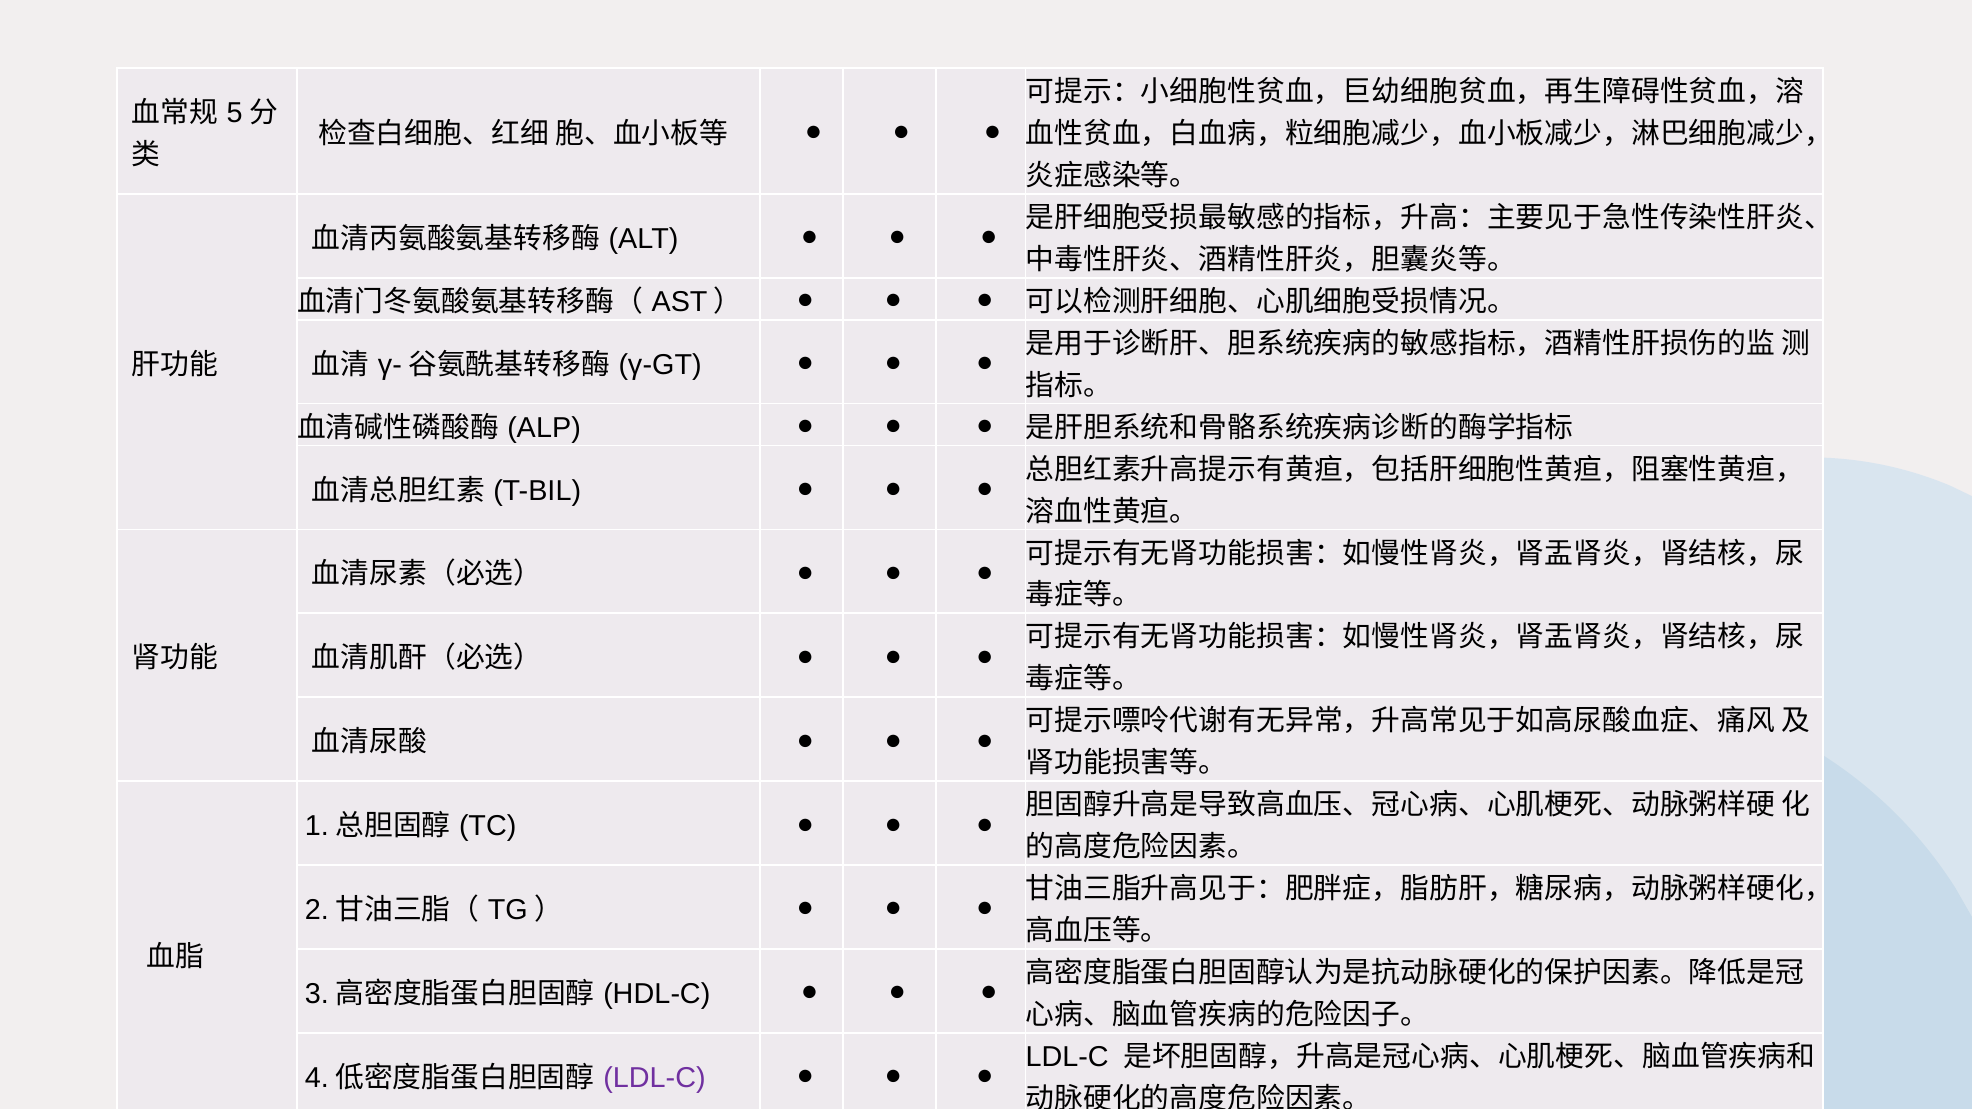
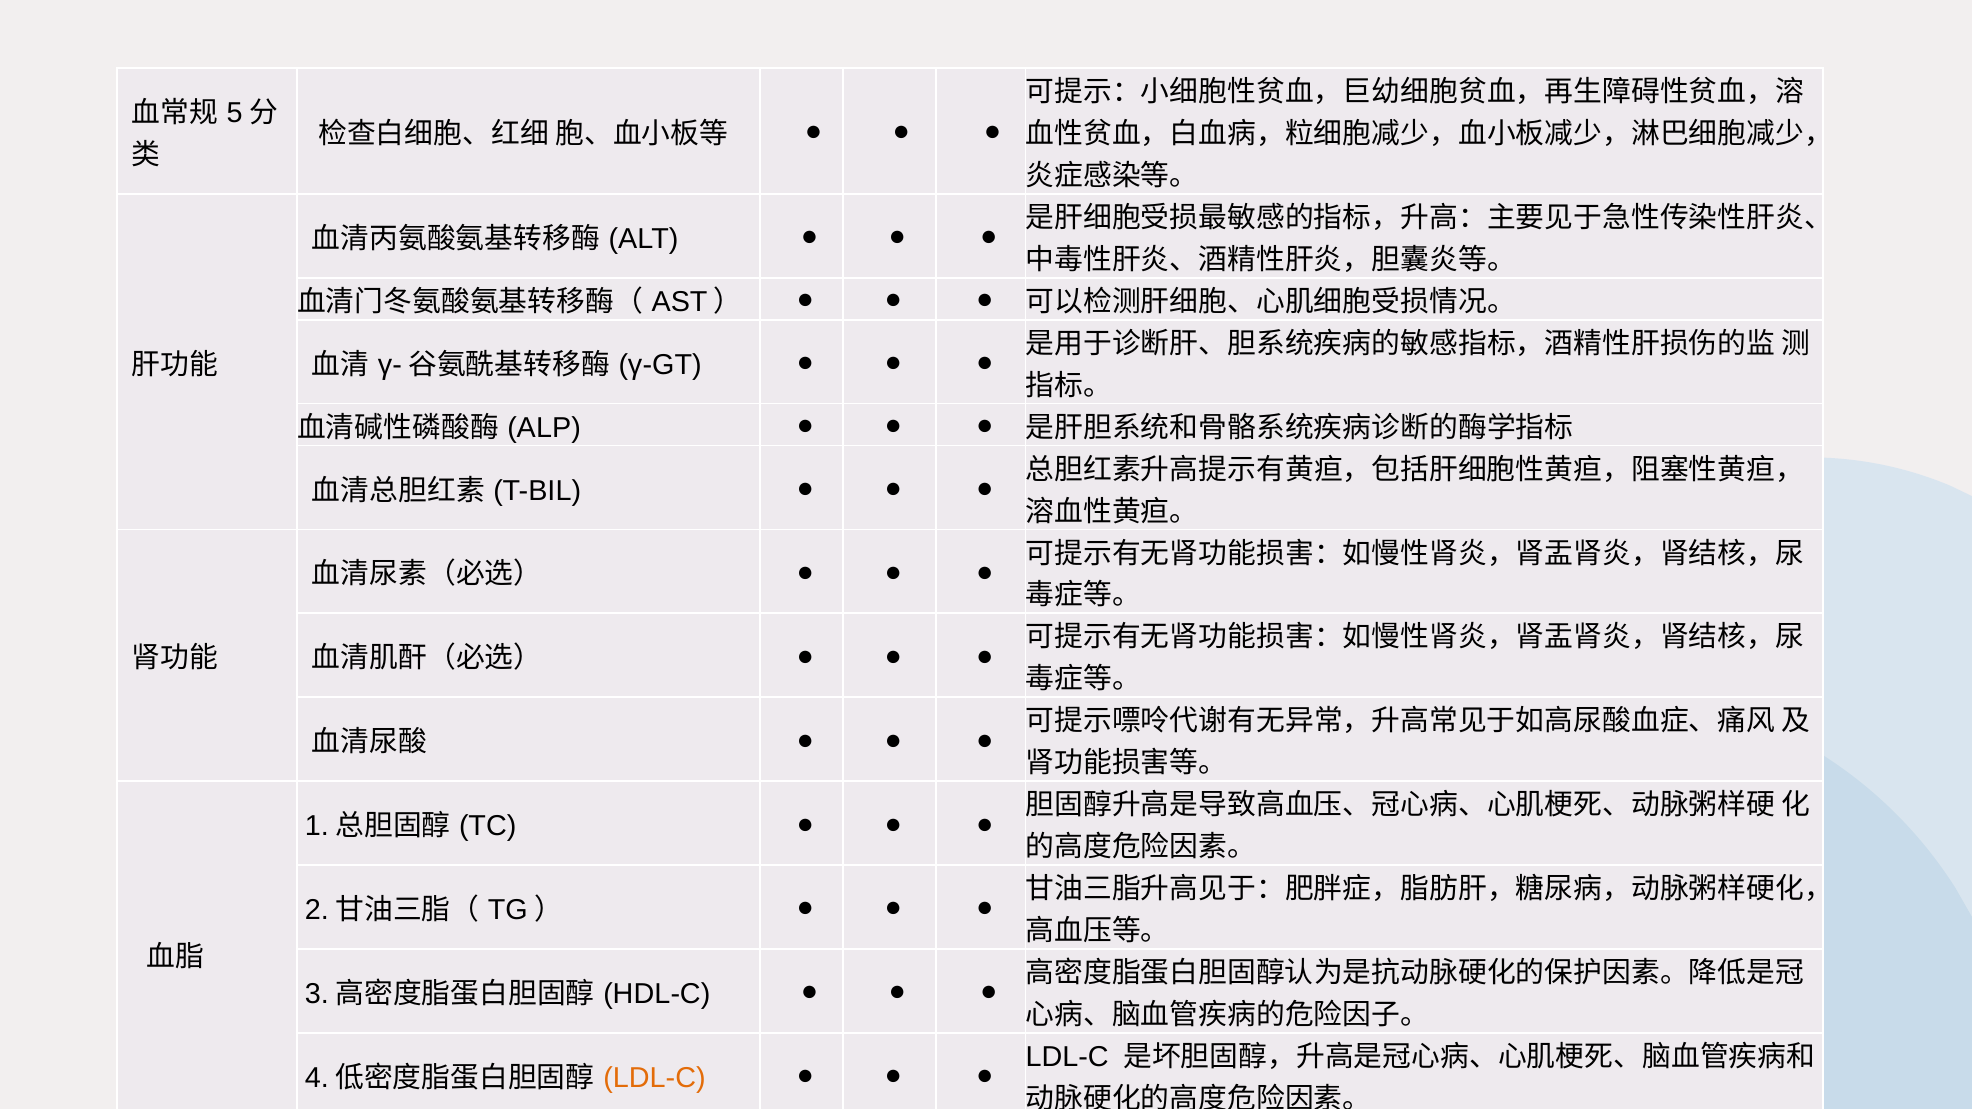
LDL-C at (655, 1078) colour: purple -> orange
